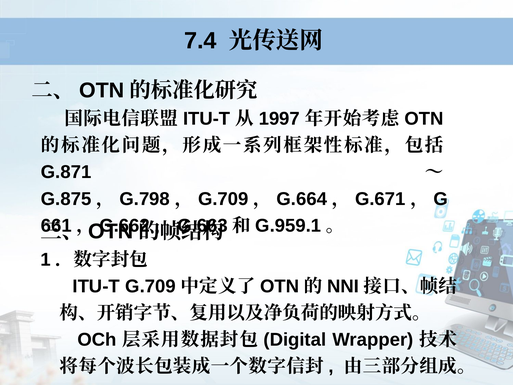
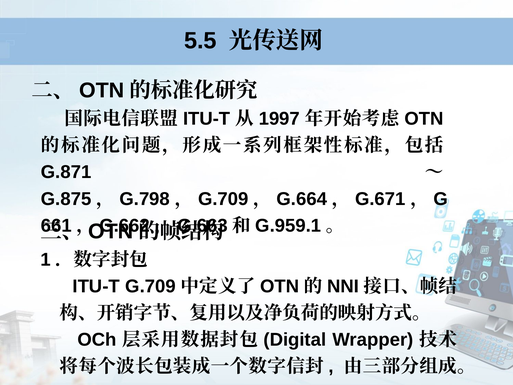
7.4: 7.4 -> 5.5
